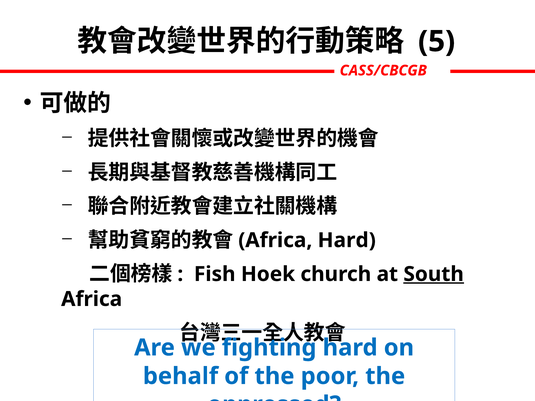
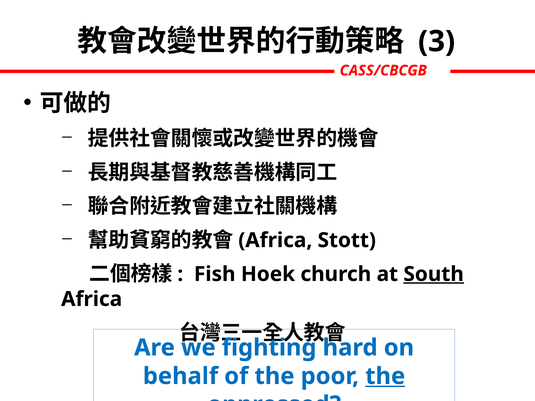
5: 5 -> 3
Africa Hard: Hard -> Stott
the at (385, 376) underline: none -> present
